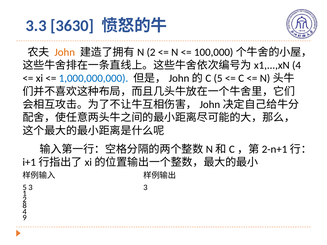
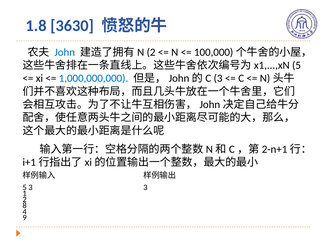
3.3: 3.3 -> 1.8
John colour: orange -> blue
4 at (297, 65): 4 -> 5
5 at (218, 78): 5 -> 3
